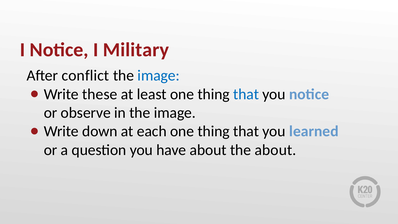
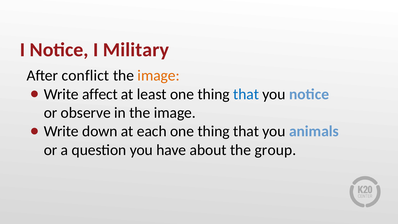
image at (159, 76) colour: blue -> orange
these: these -> affect
learned: learned -> animals
the about: about -> group
